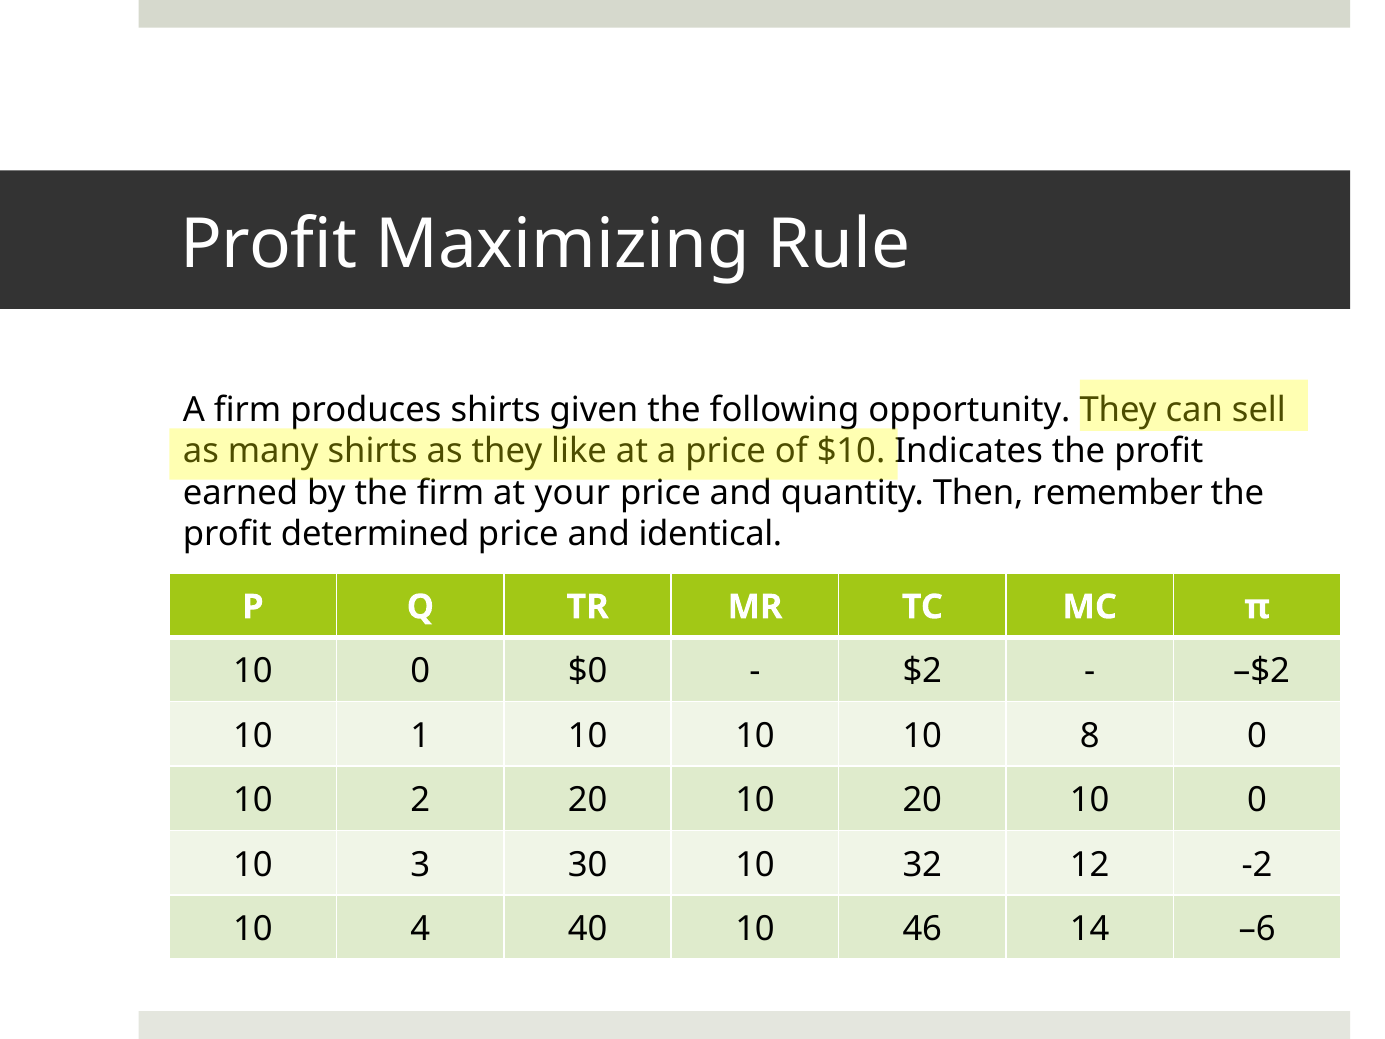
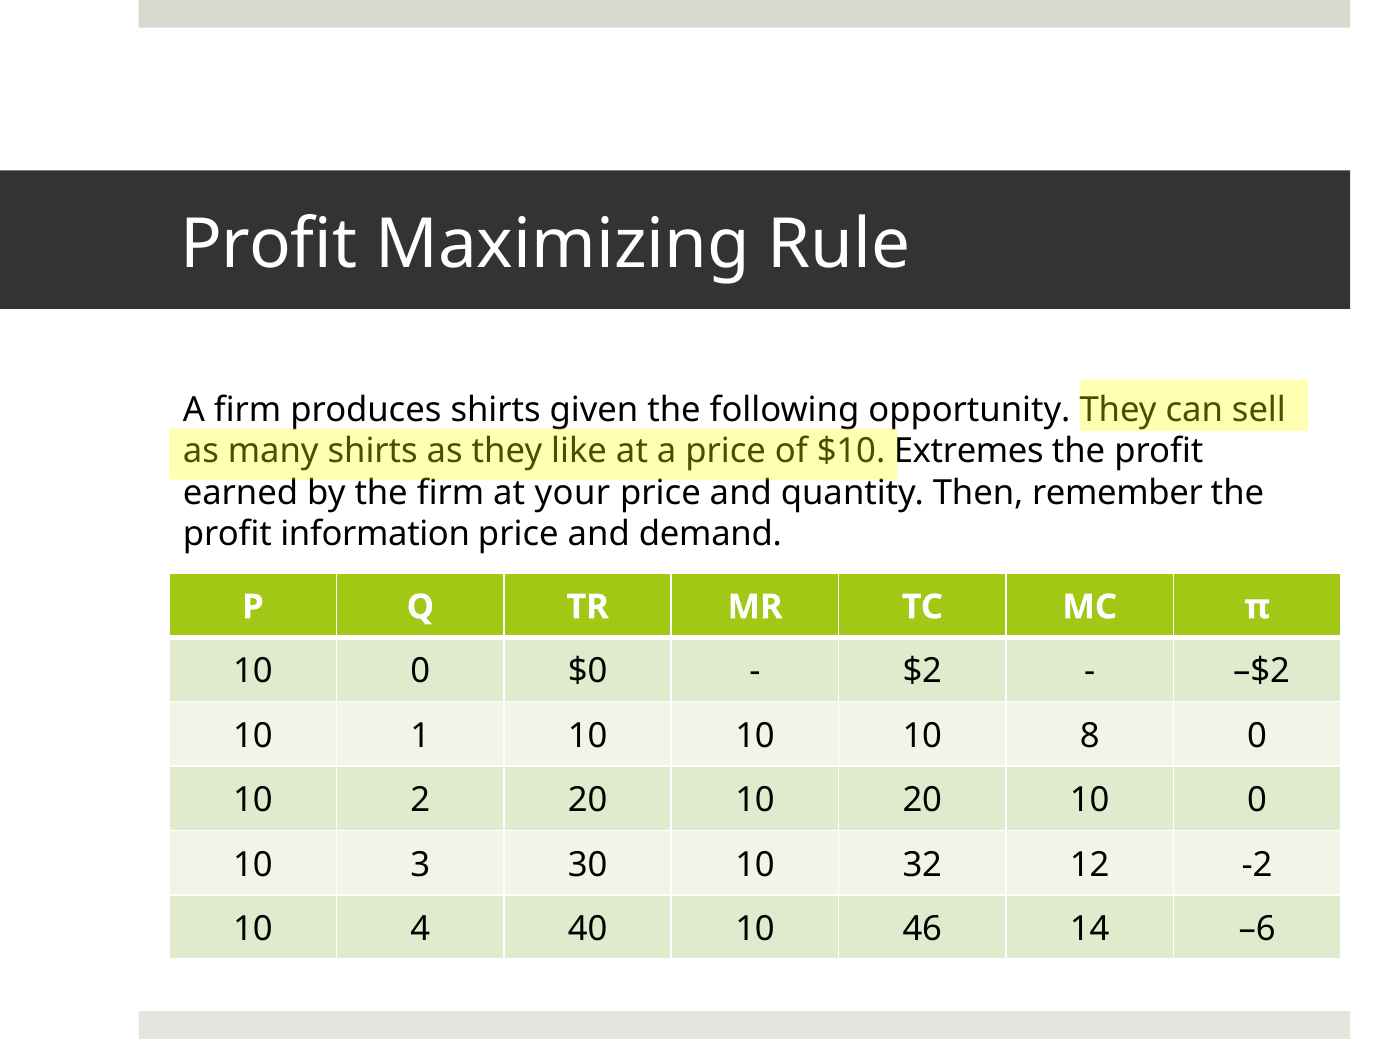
Indicates: Indicates -> Extremes
determined: determined -> information
identical: identical -> demand
